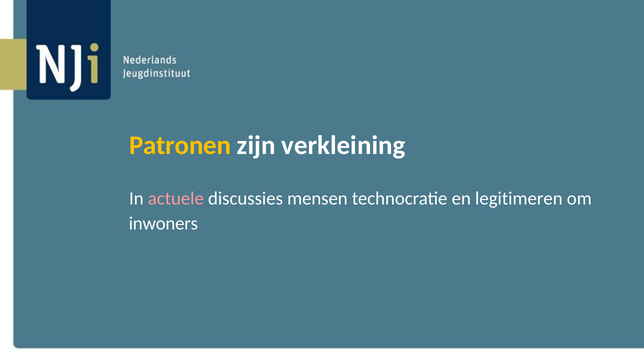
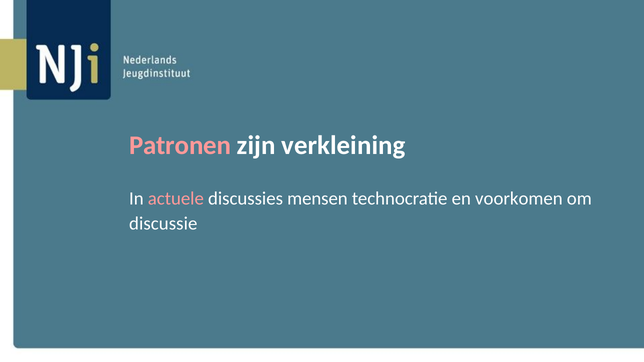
Patronen colour: yellow -> pink
legitimeren: legitimeren -> voorkomen
inwoners: inwoners -> discussie
